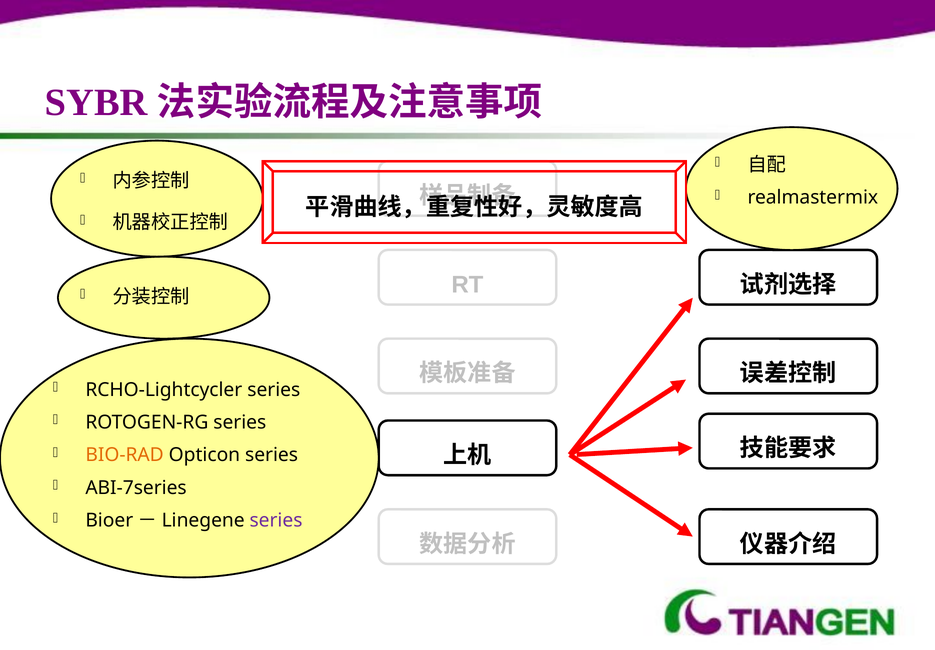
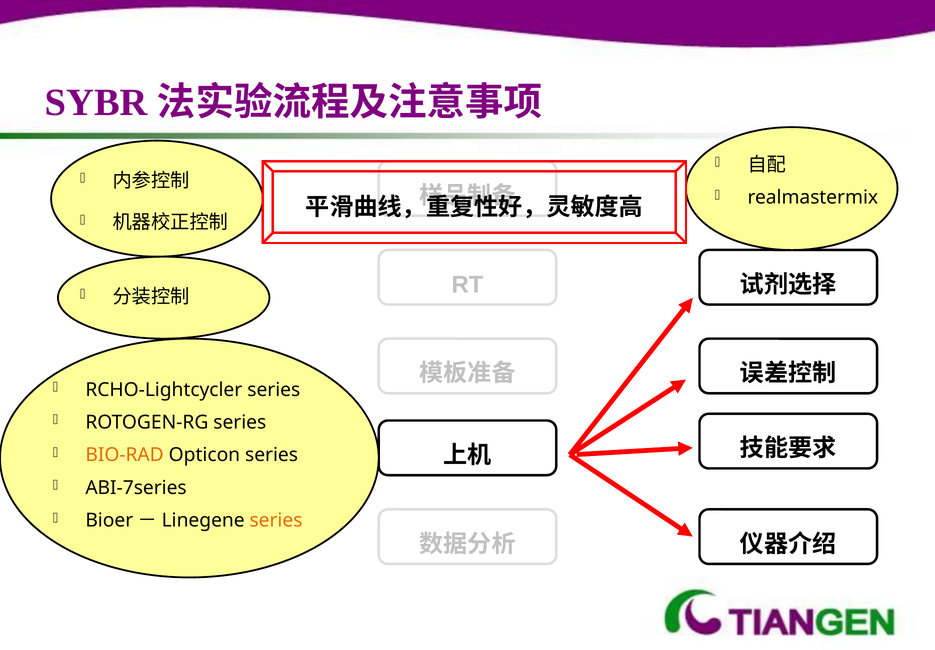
series at (276, 521) colour: purple -> orange
